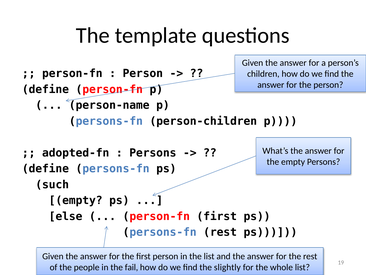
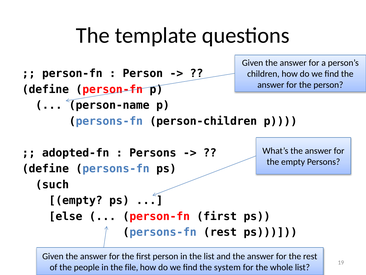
fail: fail -> file
slightly: slightly -> system
